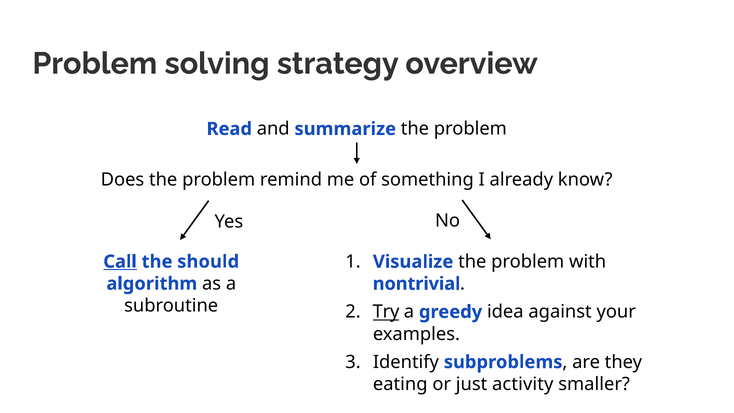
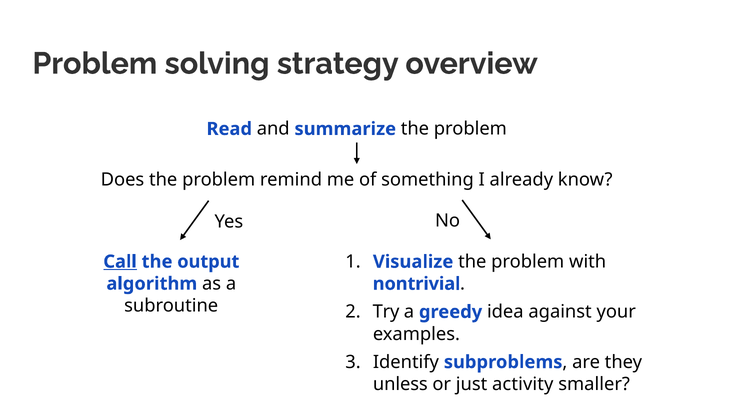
should: should -> output
Try underline: present -> none
eating: eating -> unless
